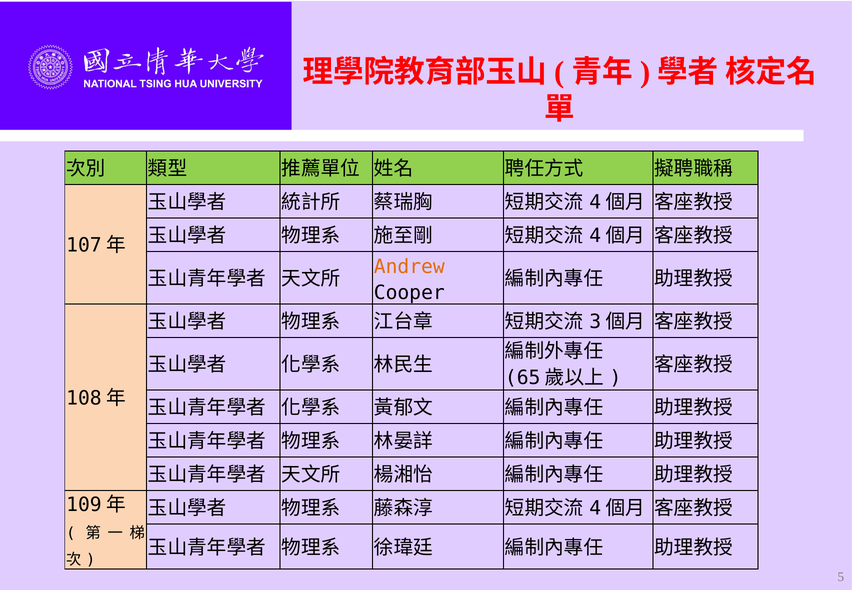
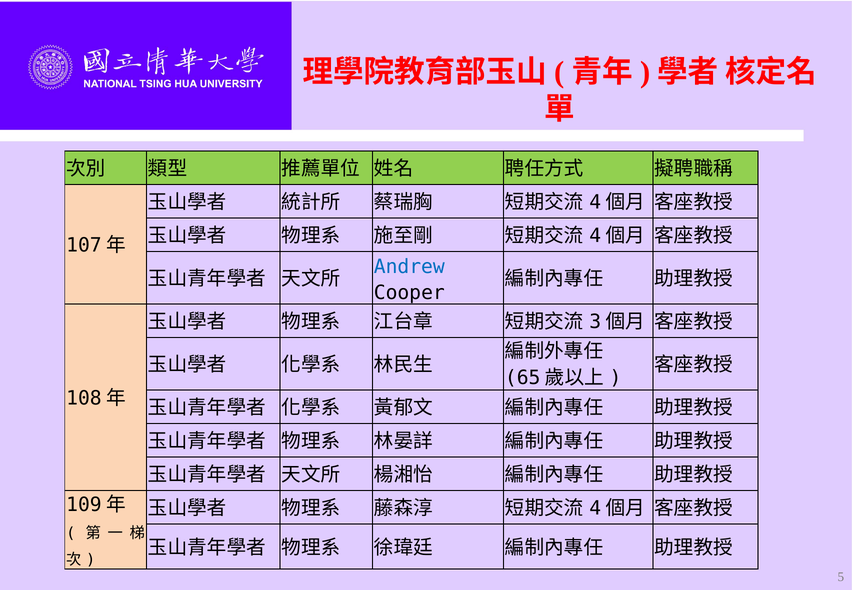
Andrew colour: orange -> blue
